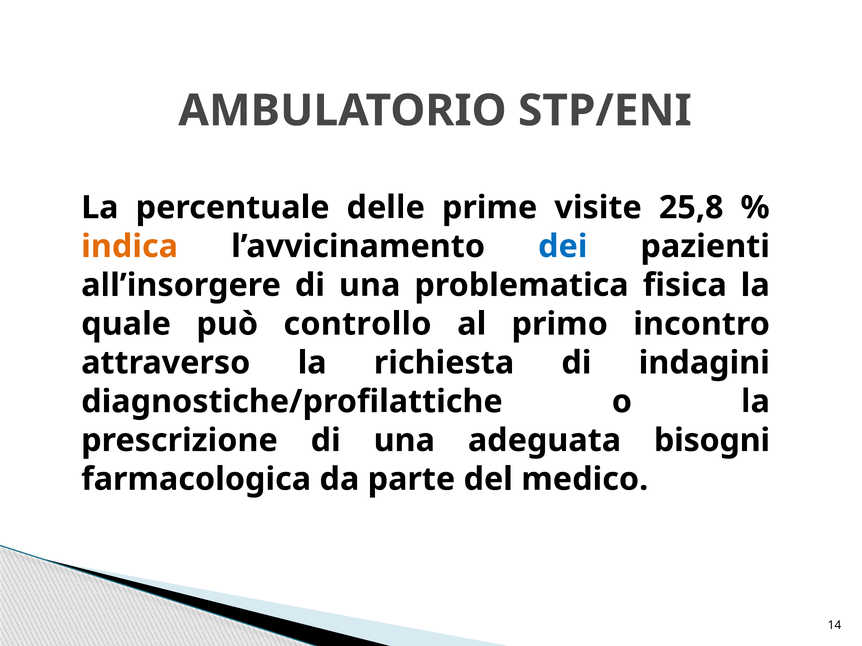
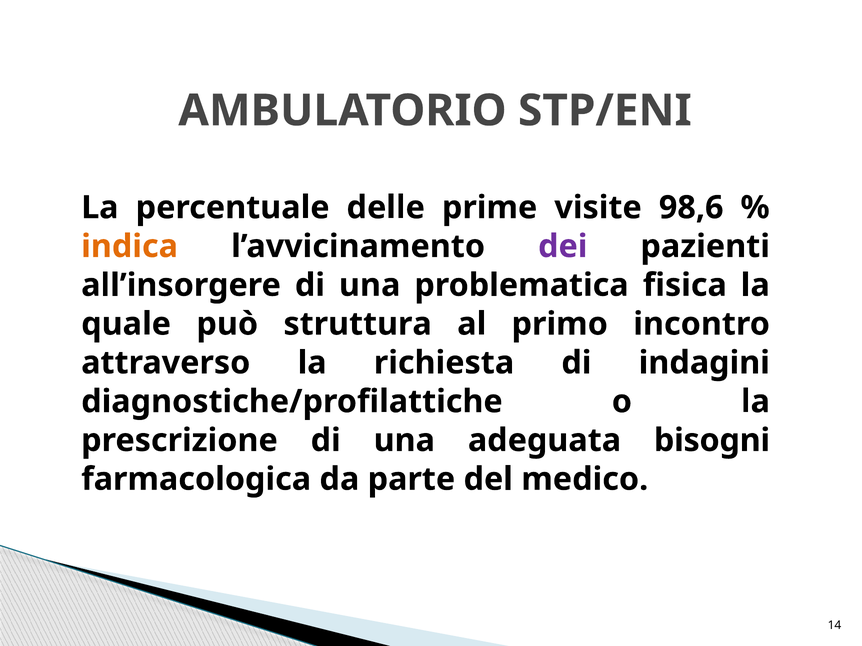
25,8: 25,8 -> 98,6
dei colour: blue -> purple
controllo: controllo -> struttura
